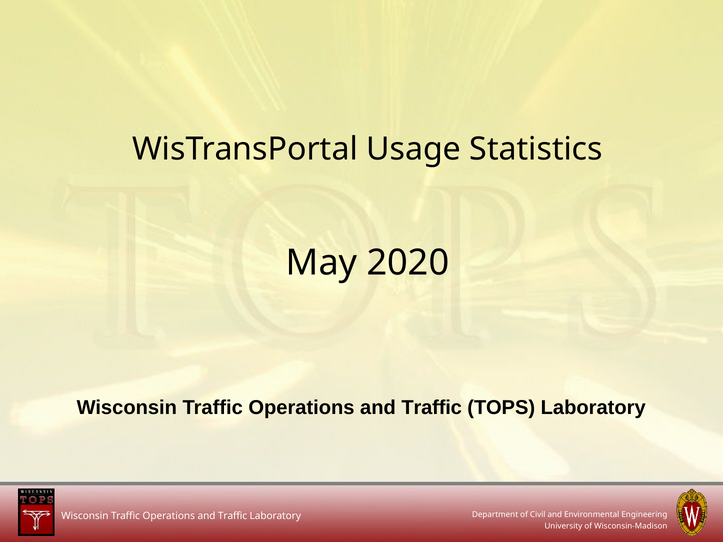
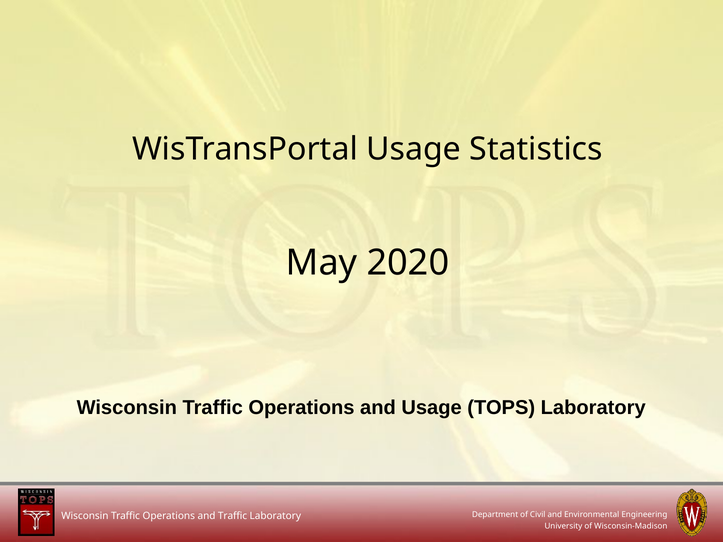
Traffic at (432, 408): Traffic -> Usage
